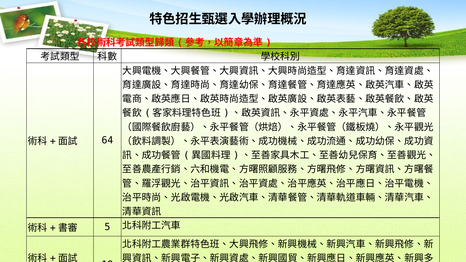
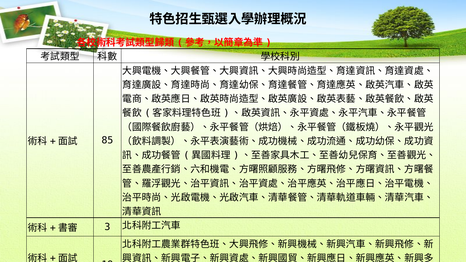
64: 64 -> 85
5: 5 -> 3
